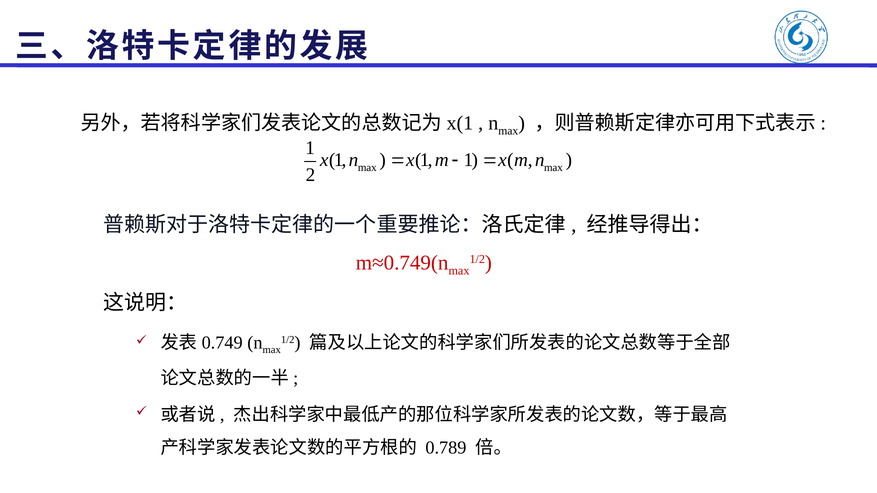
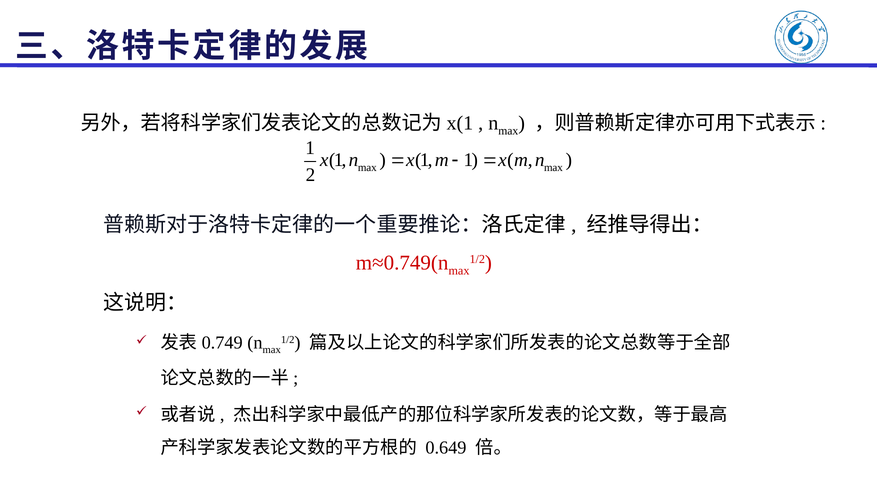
0.789: 0.789 -> 0.649
